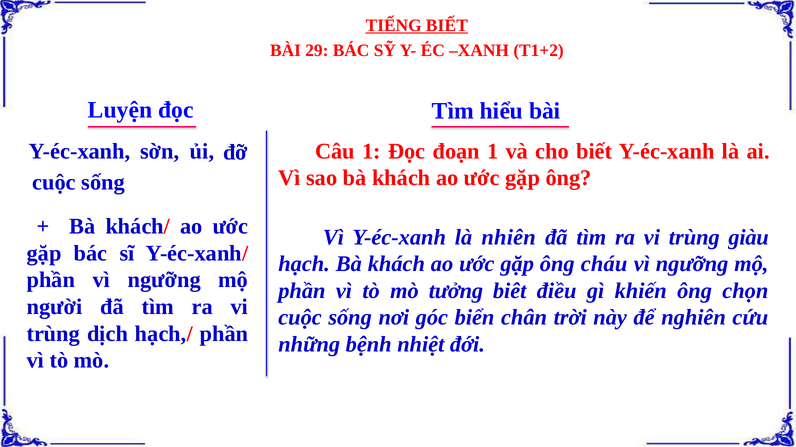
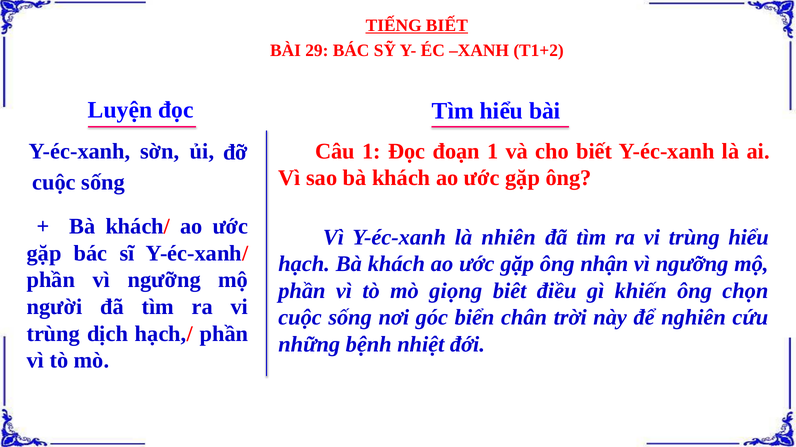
trùng giàu: giàu -> hiểu
cháu: cháu -> nhận
tưởng: tưởng -> giọng
